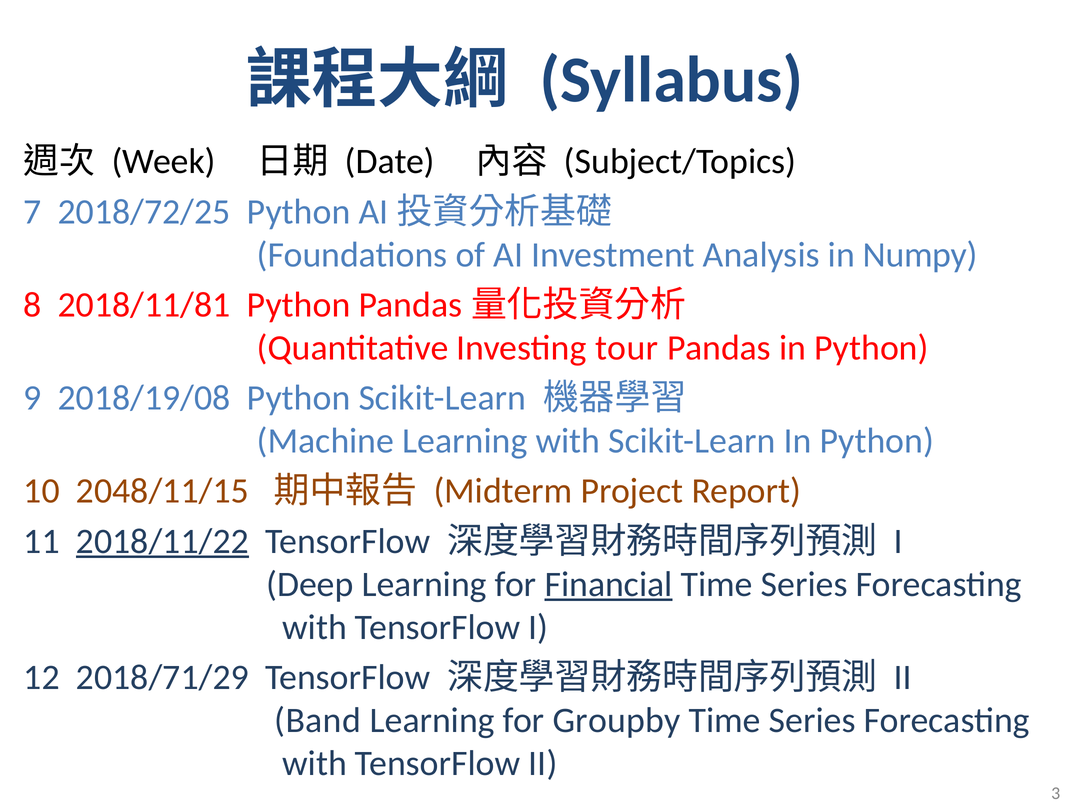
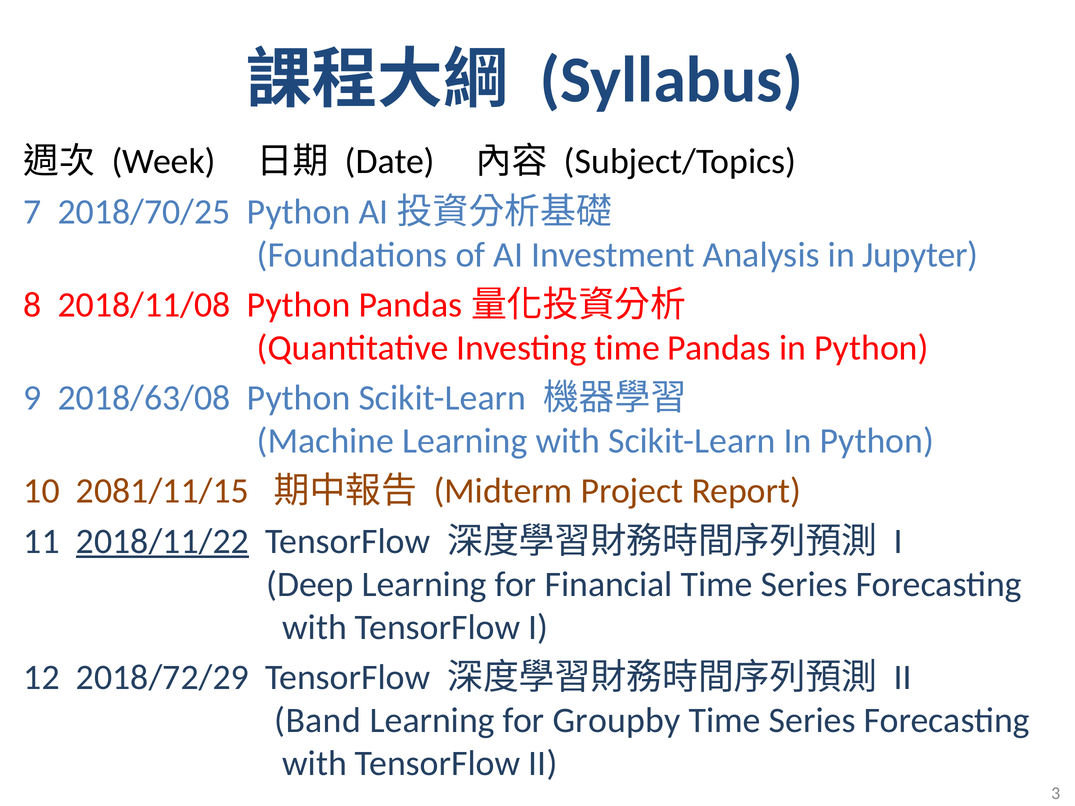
2018/72/25: 2018/72/25 -> 2018/70/25
Numpy: Numpy -> Jupyter
2018/11/81: 2018/11/81 -> 2018/11/08
Investing tour: tour -> time
2018/19/08: 2018/19/08 -> 2018/63/08
2048/11/15: 2048/11/15 -> 2081/11/15
Financial underline: present -> none
2018/71/29: 2018/71/29 -> 2018/72/29
